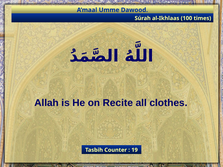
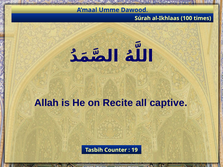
clothes: clothes -> captive
